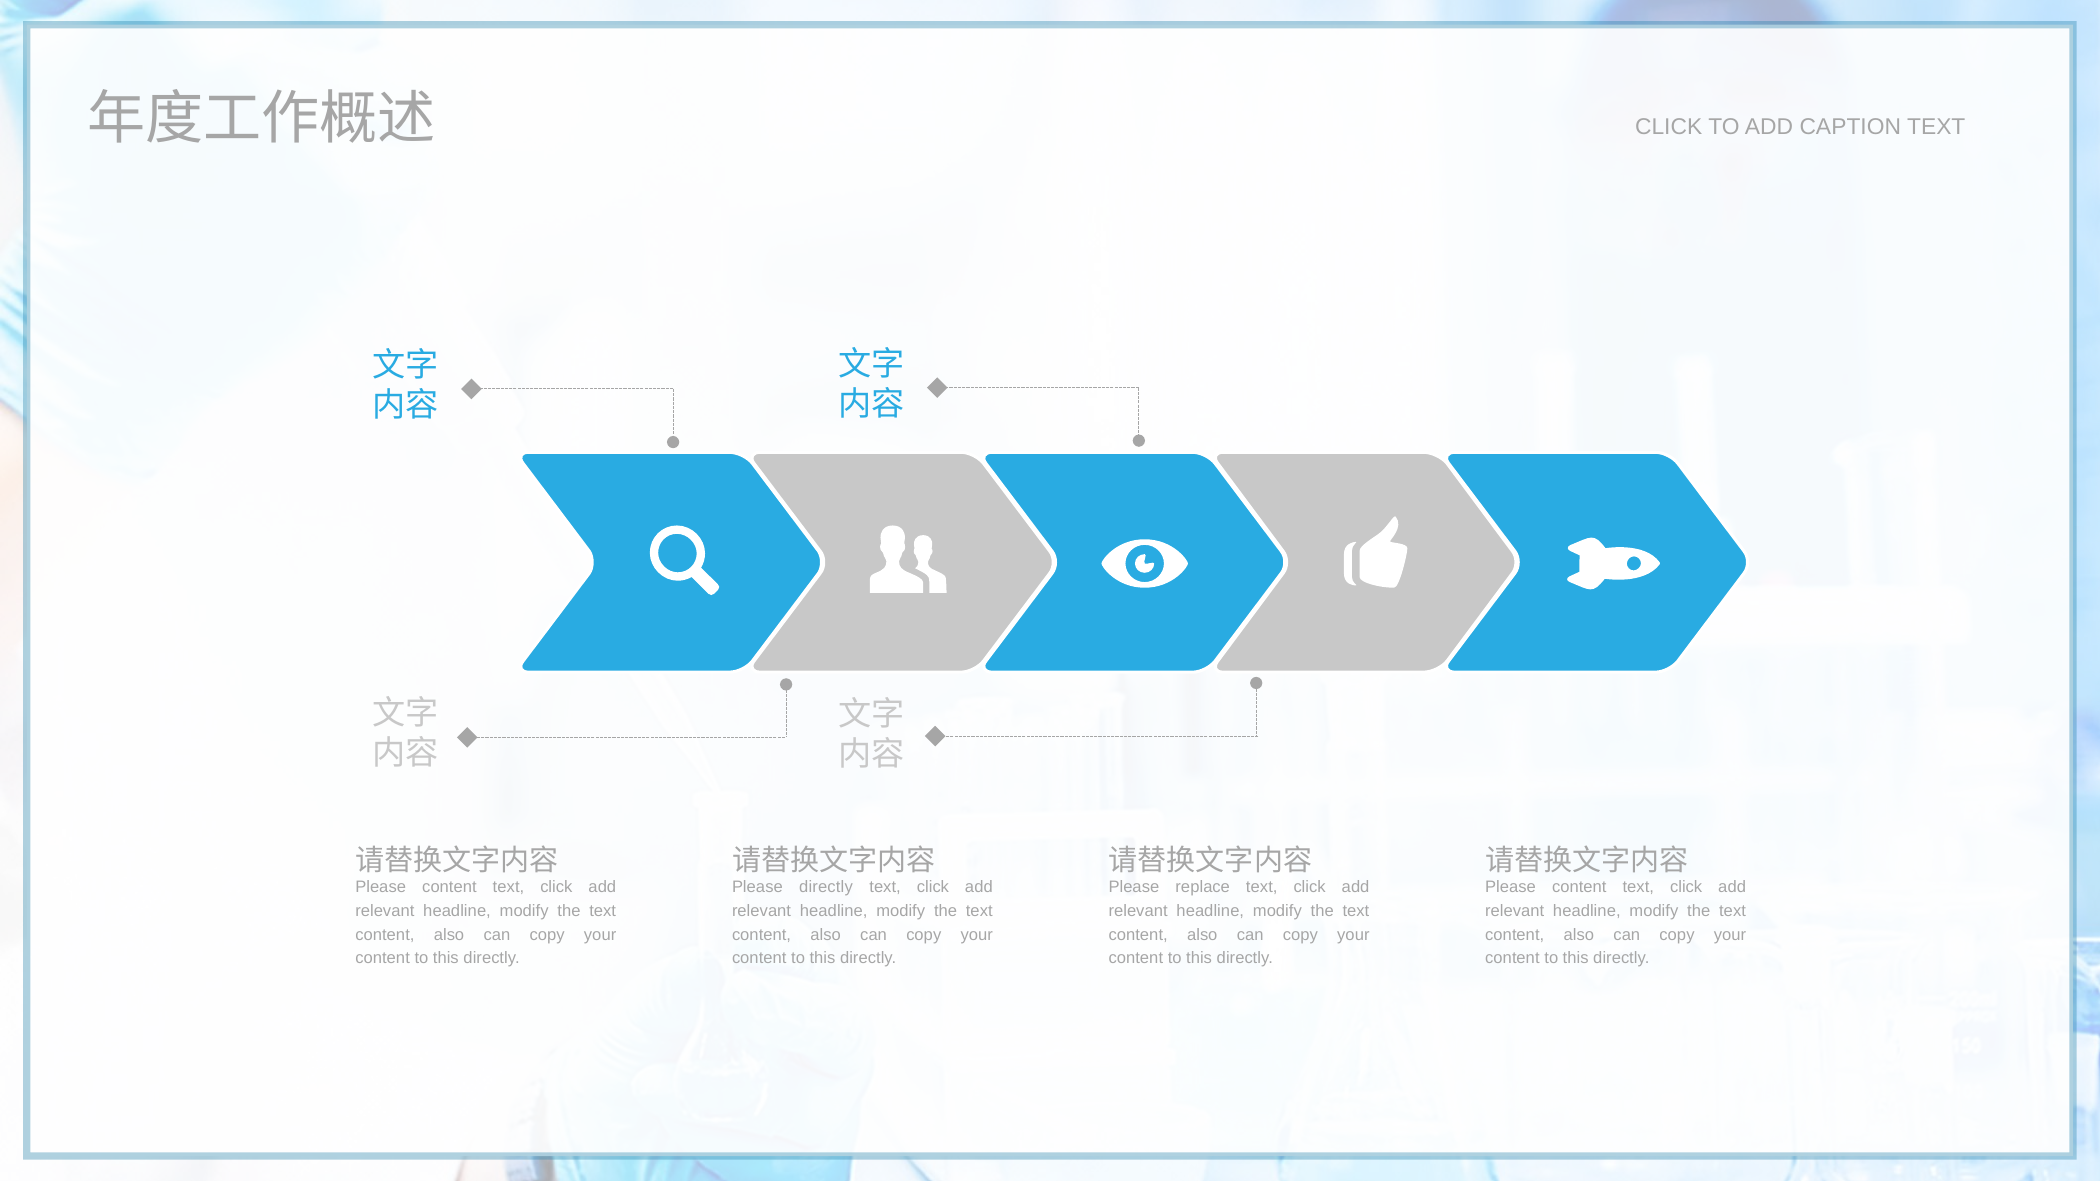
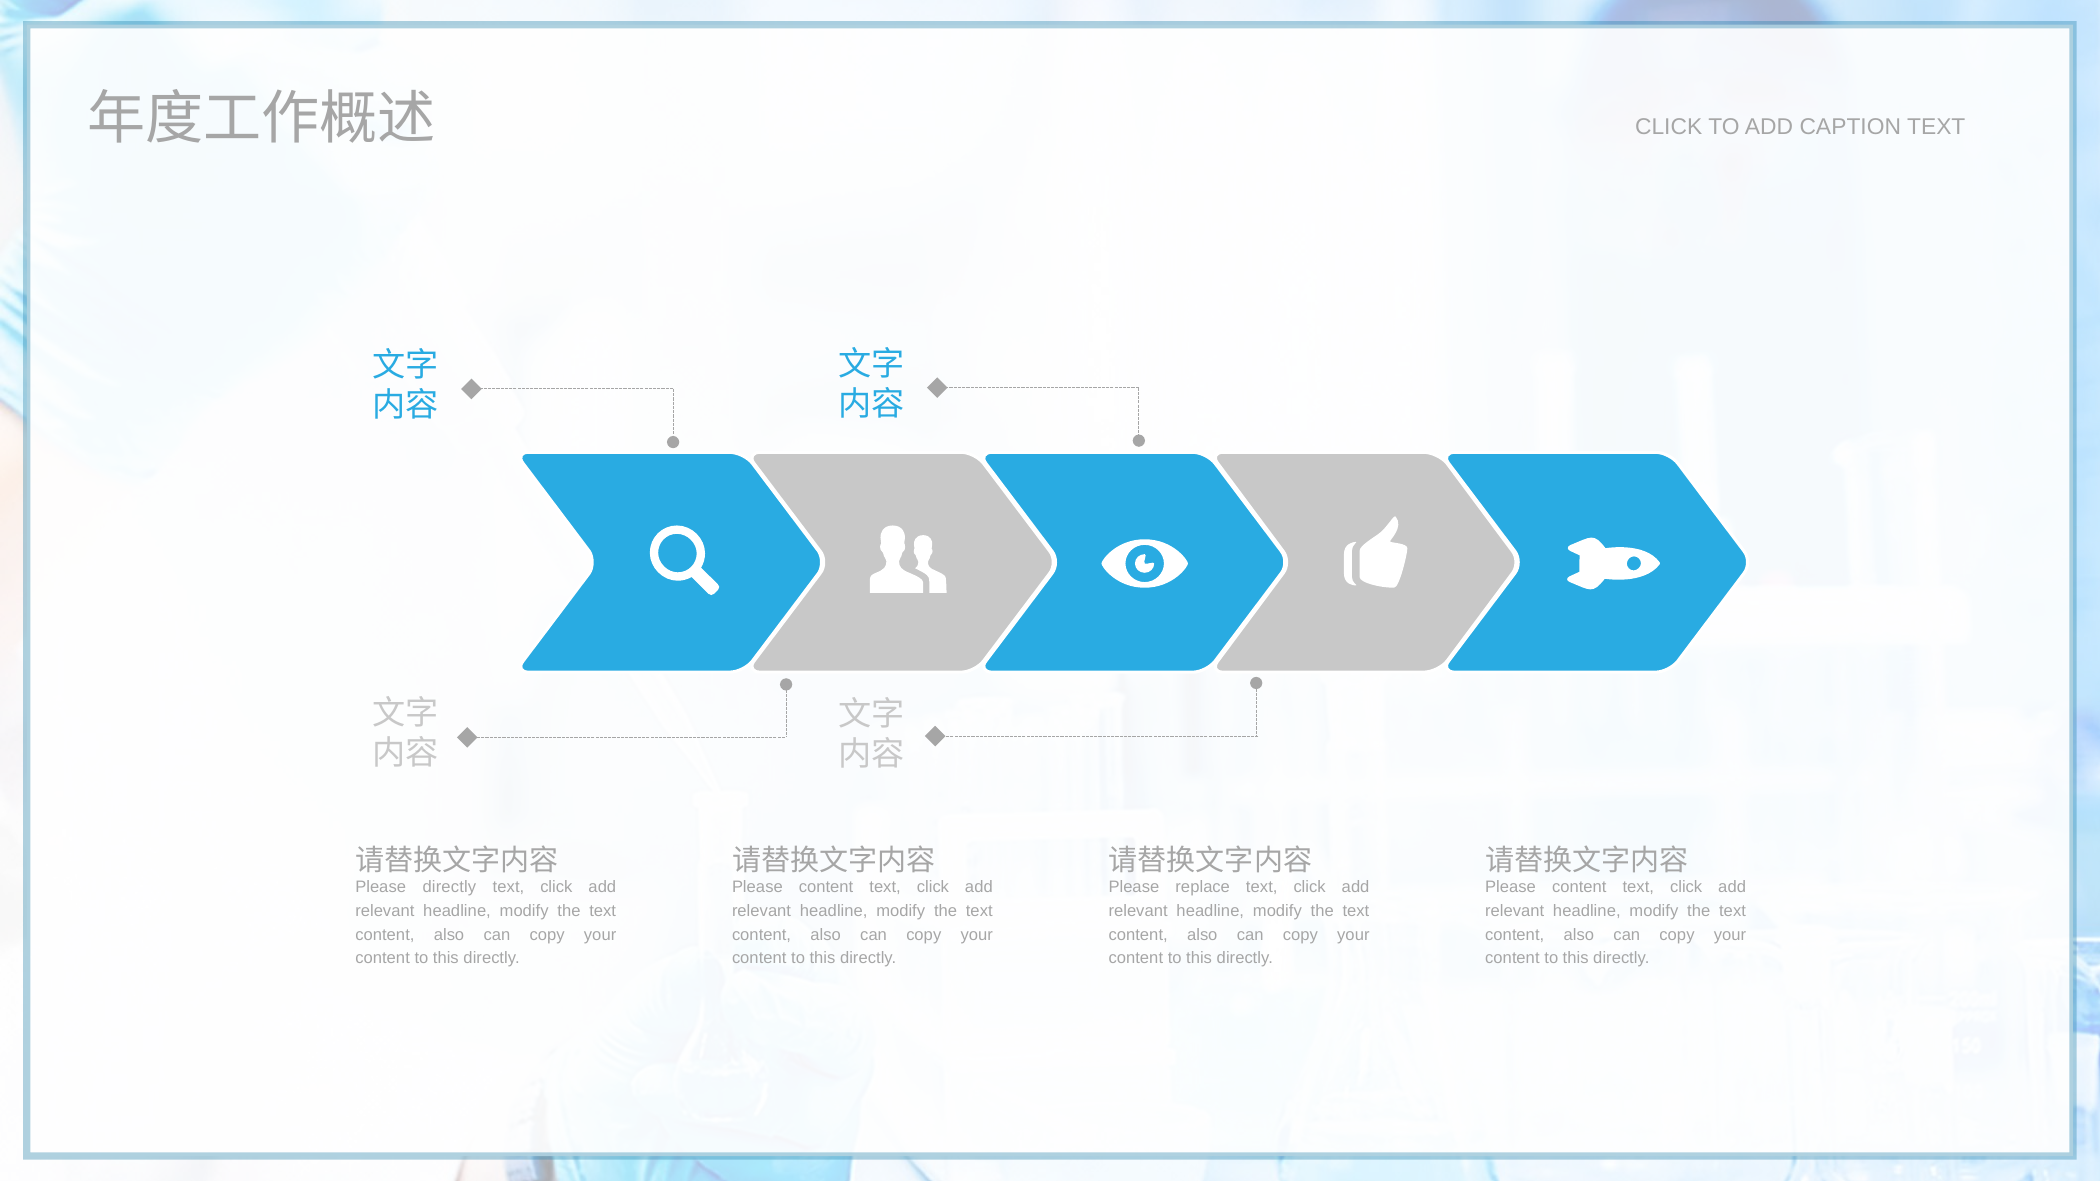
content at (449, 887): content -> directly
directly at (826, 887): directly -> content
